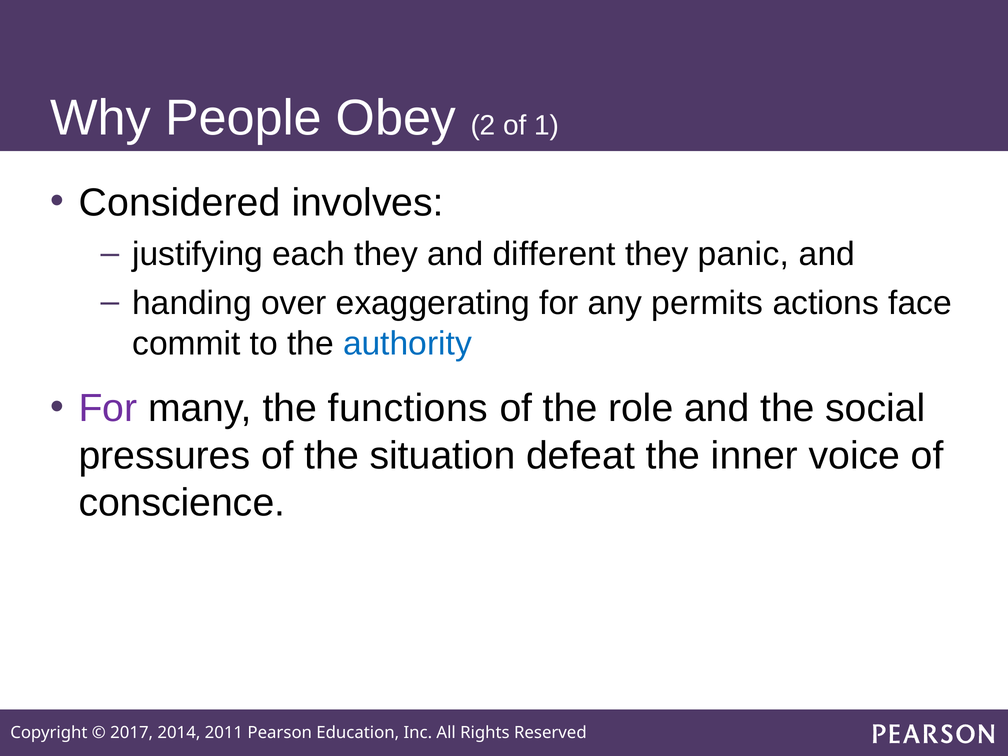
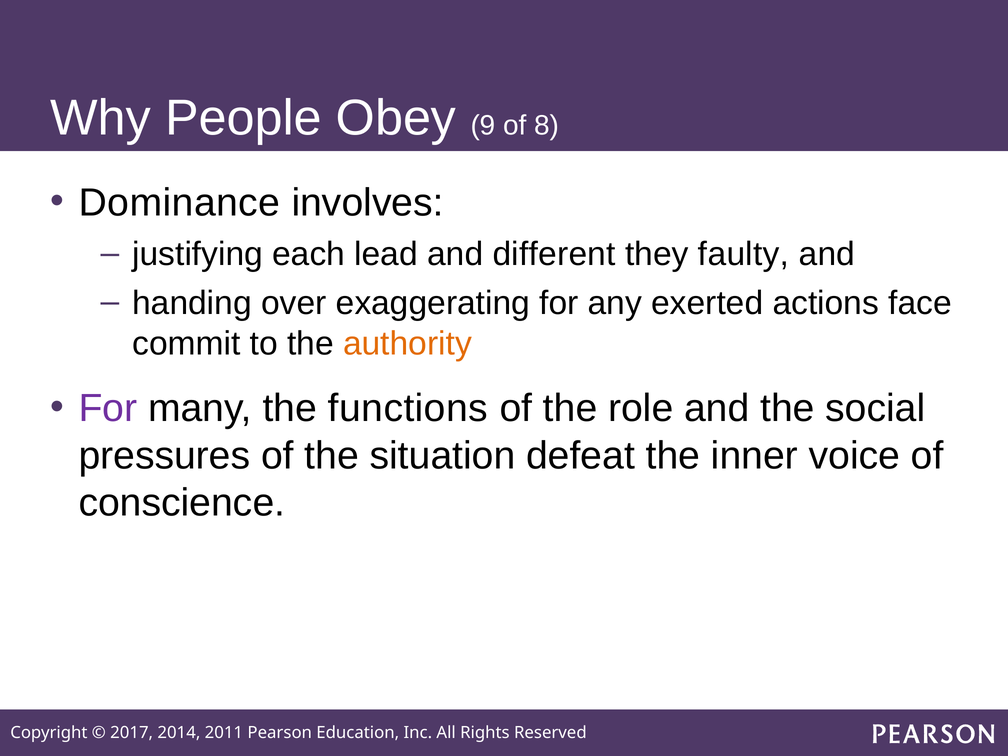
2: 2 -> 9
1: 1 -> 8
Considered: Considered -> Dominance
each they: they -> lead
panic: panic -> faulty
permits: permits -> exerted
authority colour: blue -> orange
